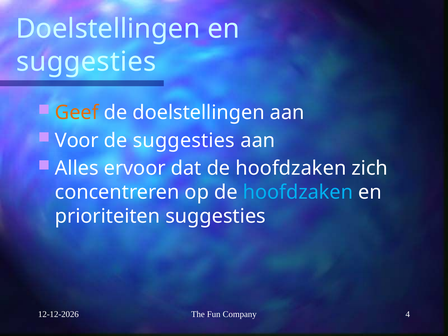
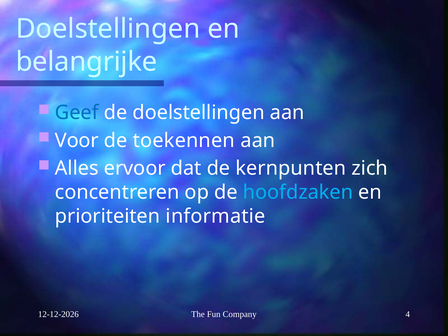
suggesties at (86, 62): suggesties -> belangrijke
Geef colour: orange -> blue
de suggesties: suggesties -> toekennen
dat de hoofdzaken: hoofdzaken -> kernpunten
prioriteiten suggesties: suggesties -> informatie
